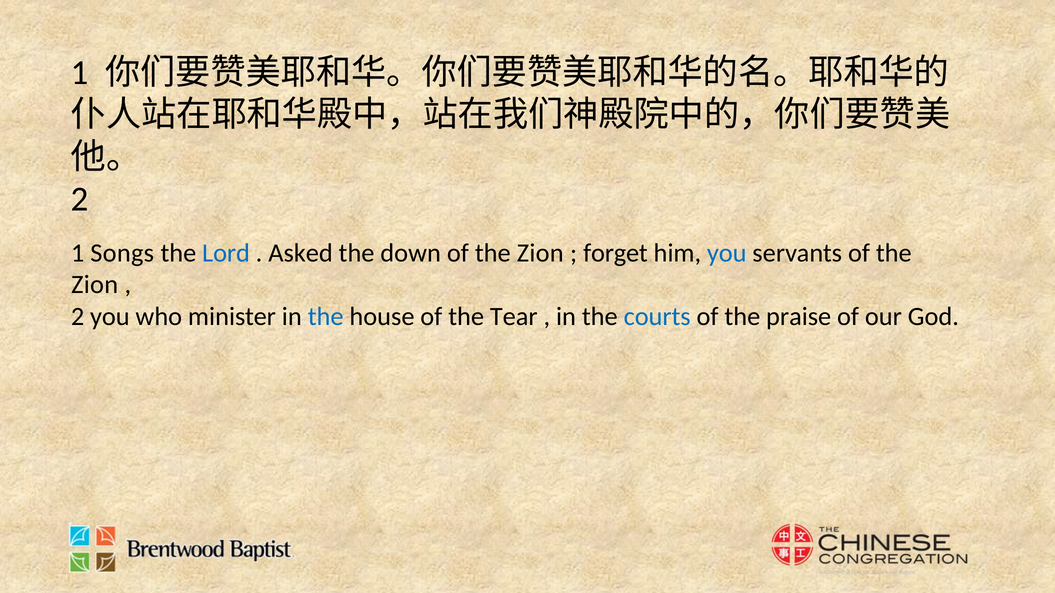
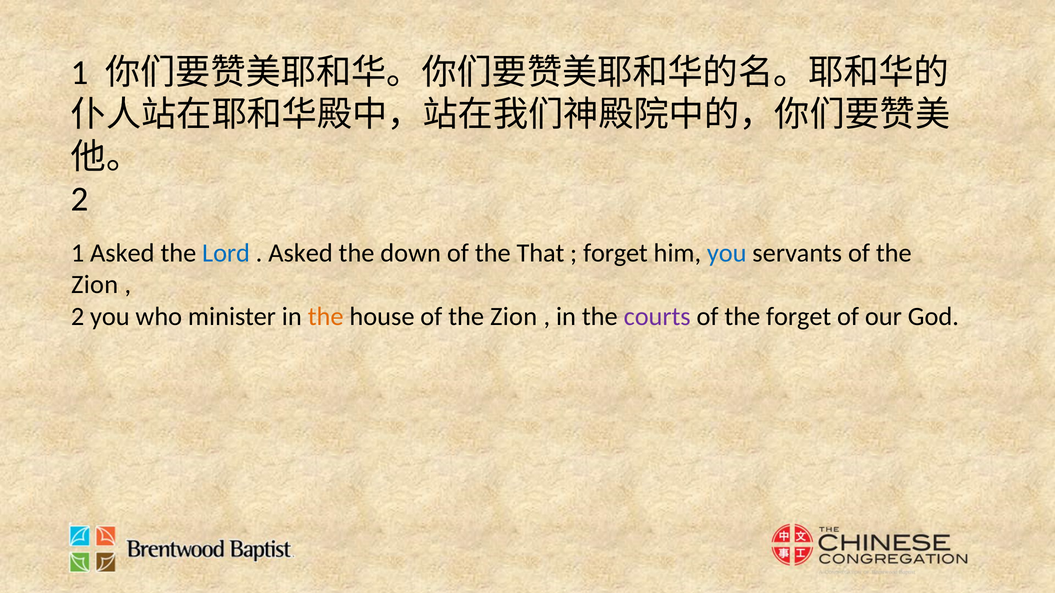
1 Songs: Songs -> Asked
Zion at (540, 253): Zion -> That
the at (326, 317) colour: blue -> orange
house of the Tear: Tear -> Zion
courts colour: blue -> purple
the praise: praise -> forget
